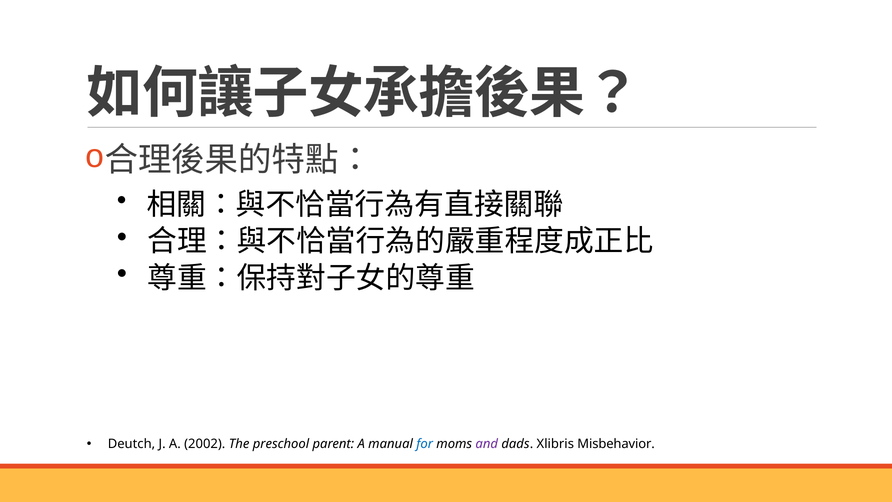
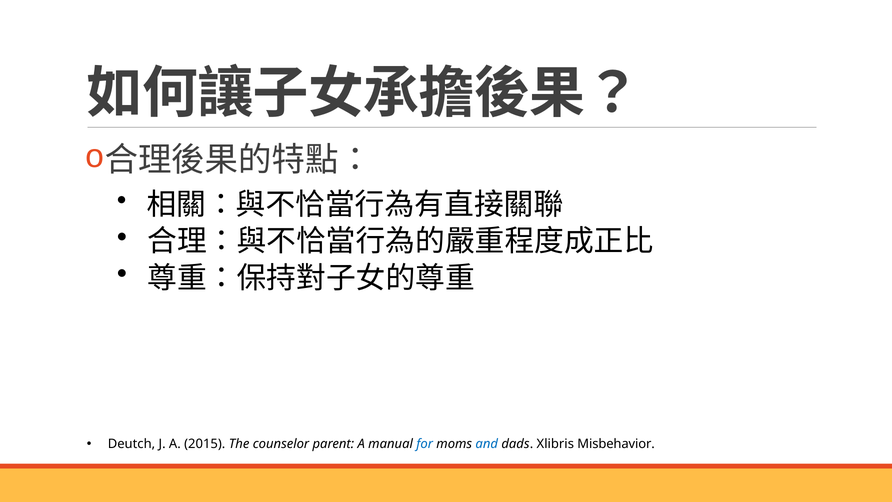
2002: 2002 -> 2015
preschool: preschool -> counselor
and colour: purple -> blue
